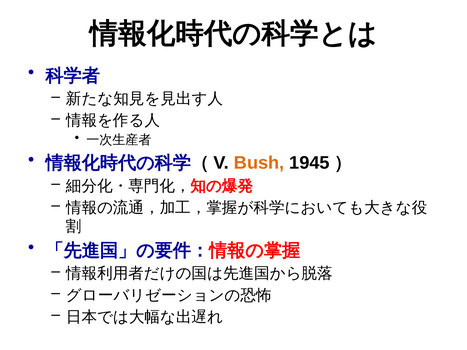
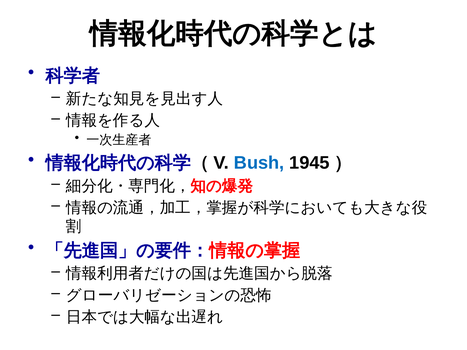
Bush colour: orange -> blue
